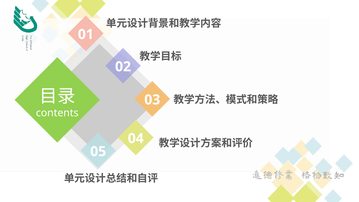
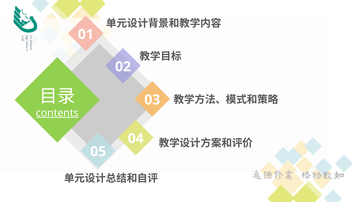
contents underline: none -> present
